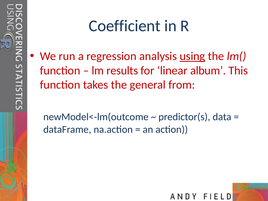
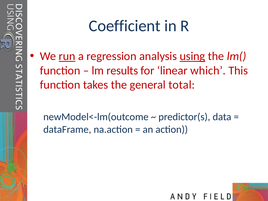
run underline: none -> present
album: album -> which
from: from -> total
